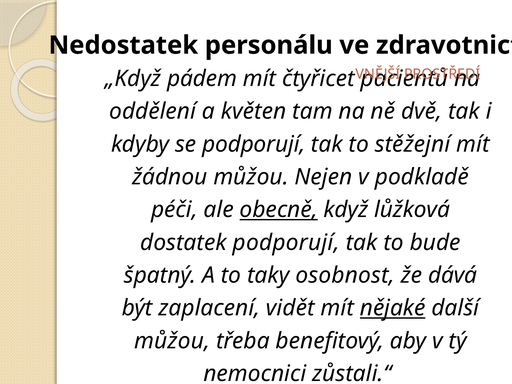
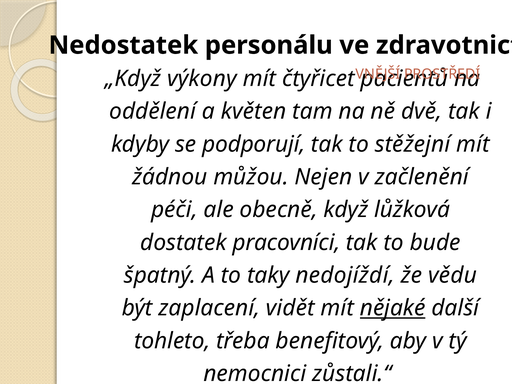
pádem: pádem -> výkony
podkladě: podkladě -> začlenění
obecně underline: present -> none
dostatek podporují: podporují -> pracovníci
osobnost: osobnost -> nedojíždí
dává: dává -> vědu
můžou at (172, 341): můžou -> tohleto
